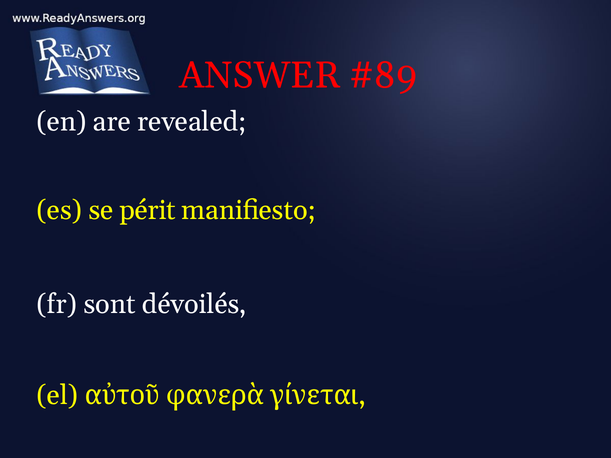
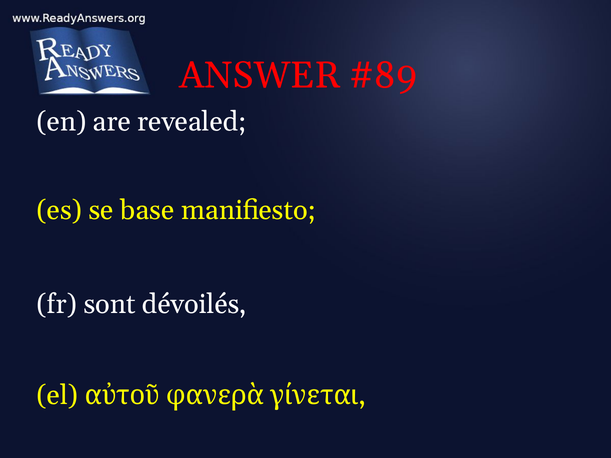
périt: périt -> base
